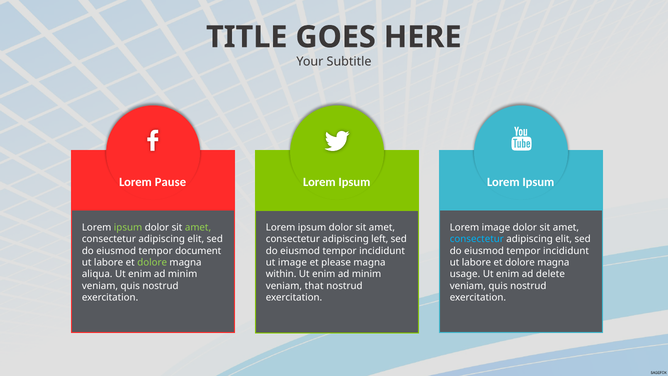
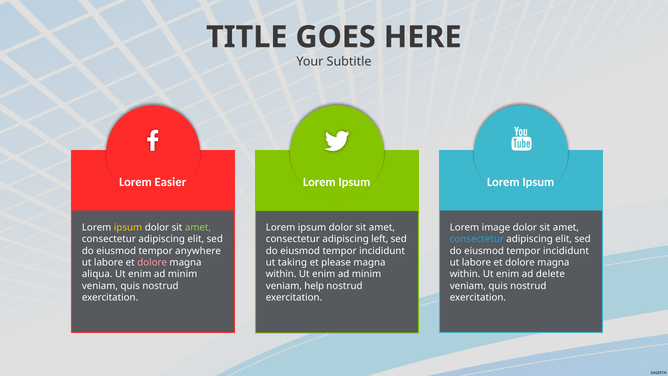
Pause: Pause -> Easier
ipsum at (128, 227) colour: light green -> yellow
document: document -> anywhere
dolore at (152, 262) colour: light green -> pink
ut image: image -> taking
usage at (465, 274): usage -> within
that: that -> help
